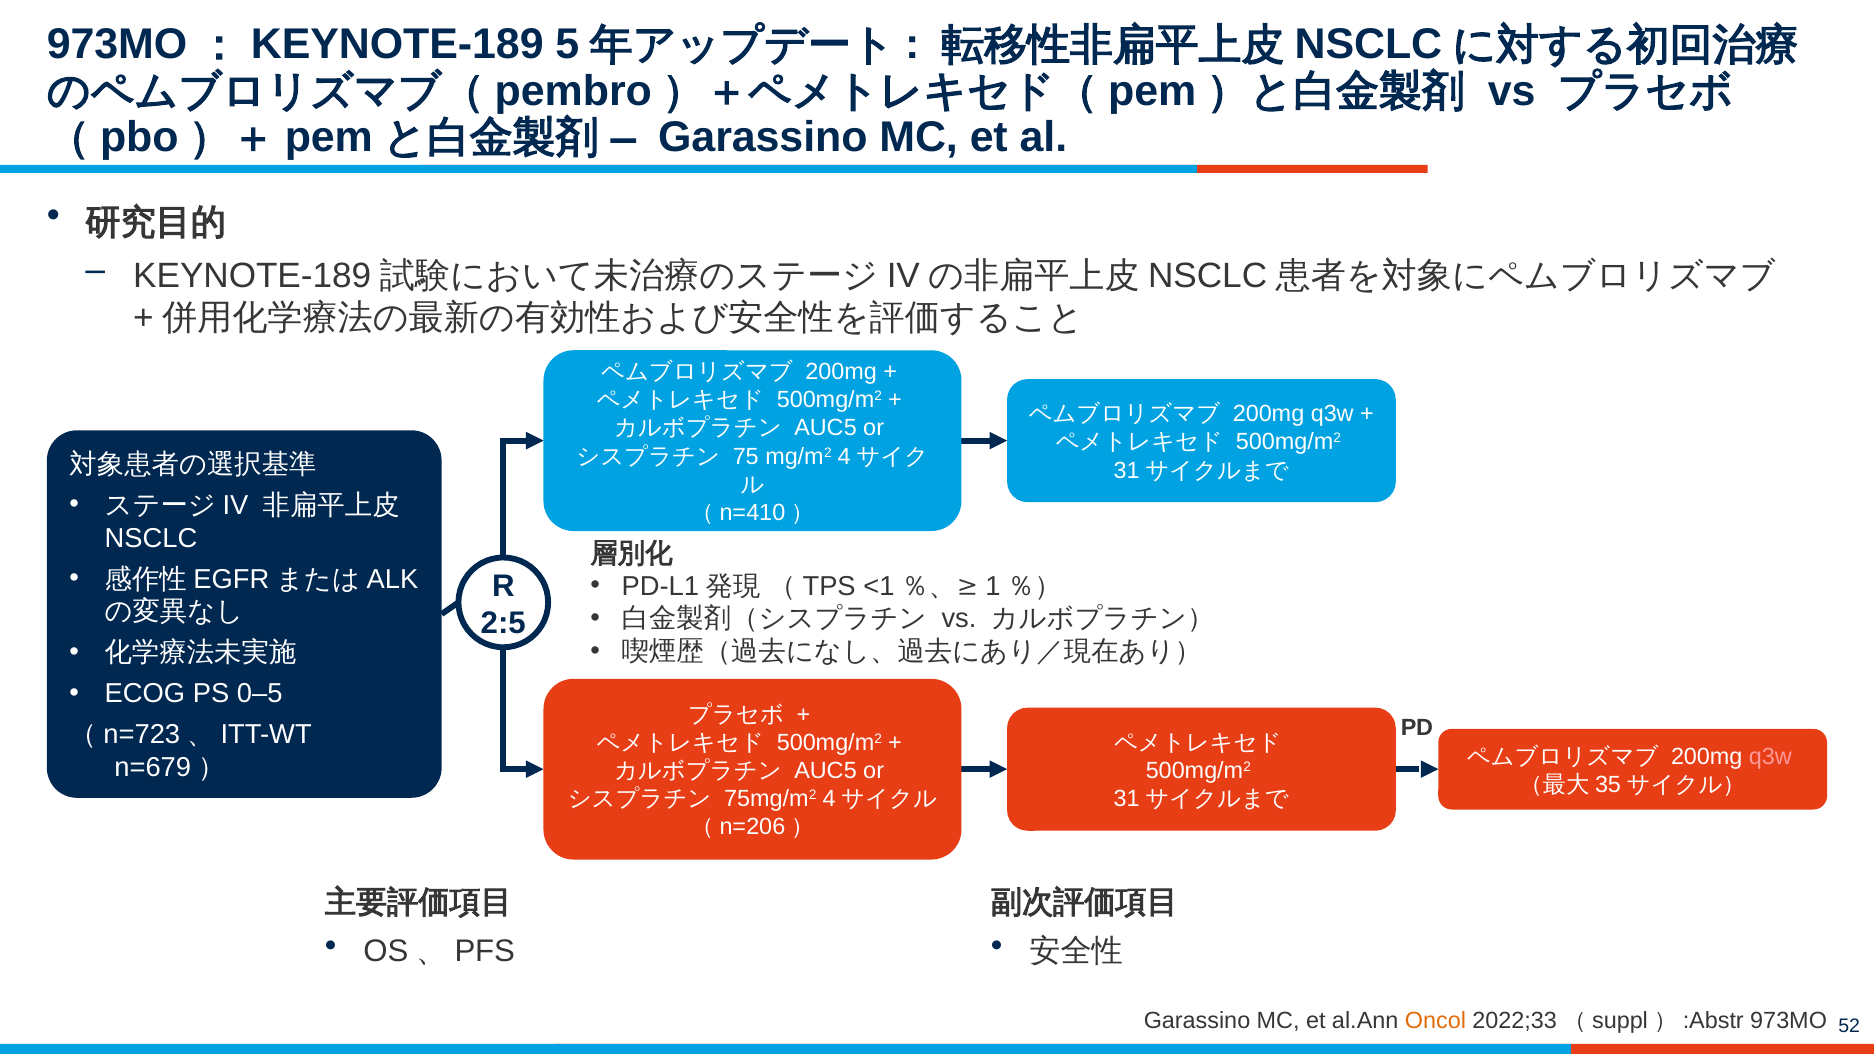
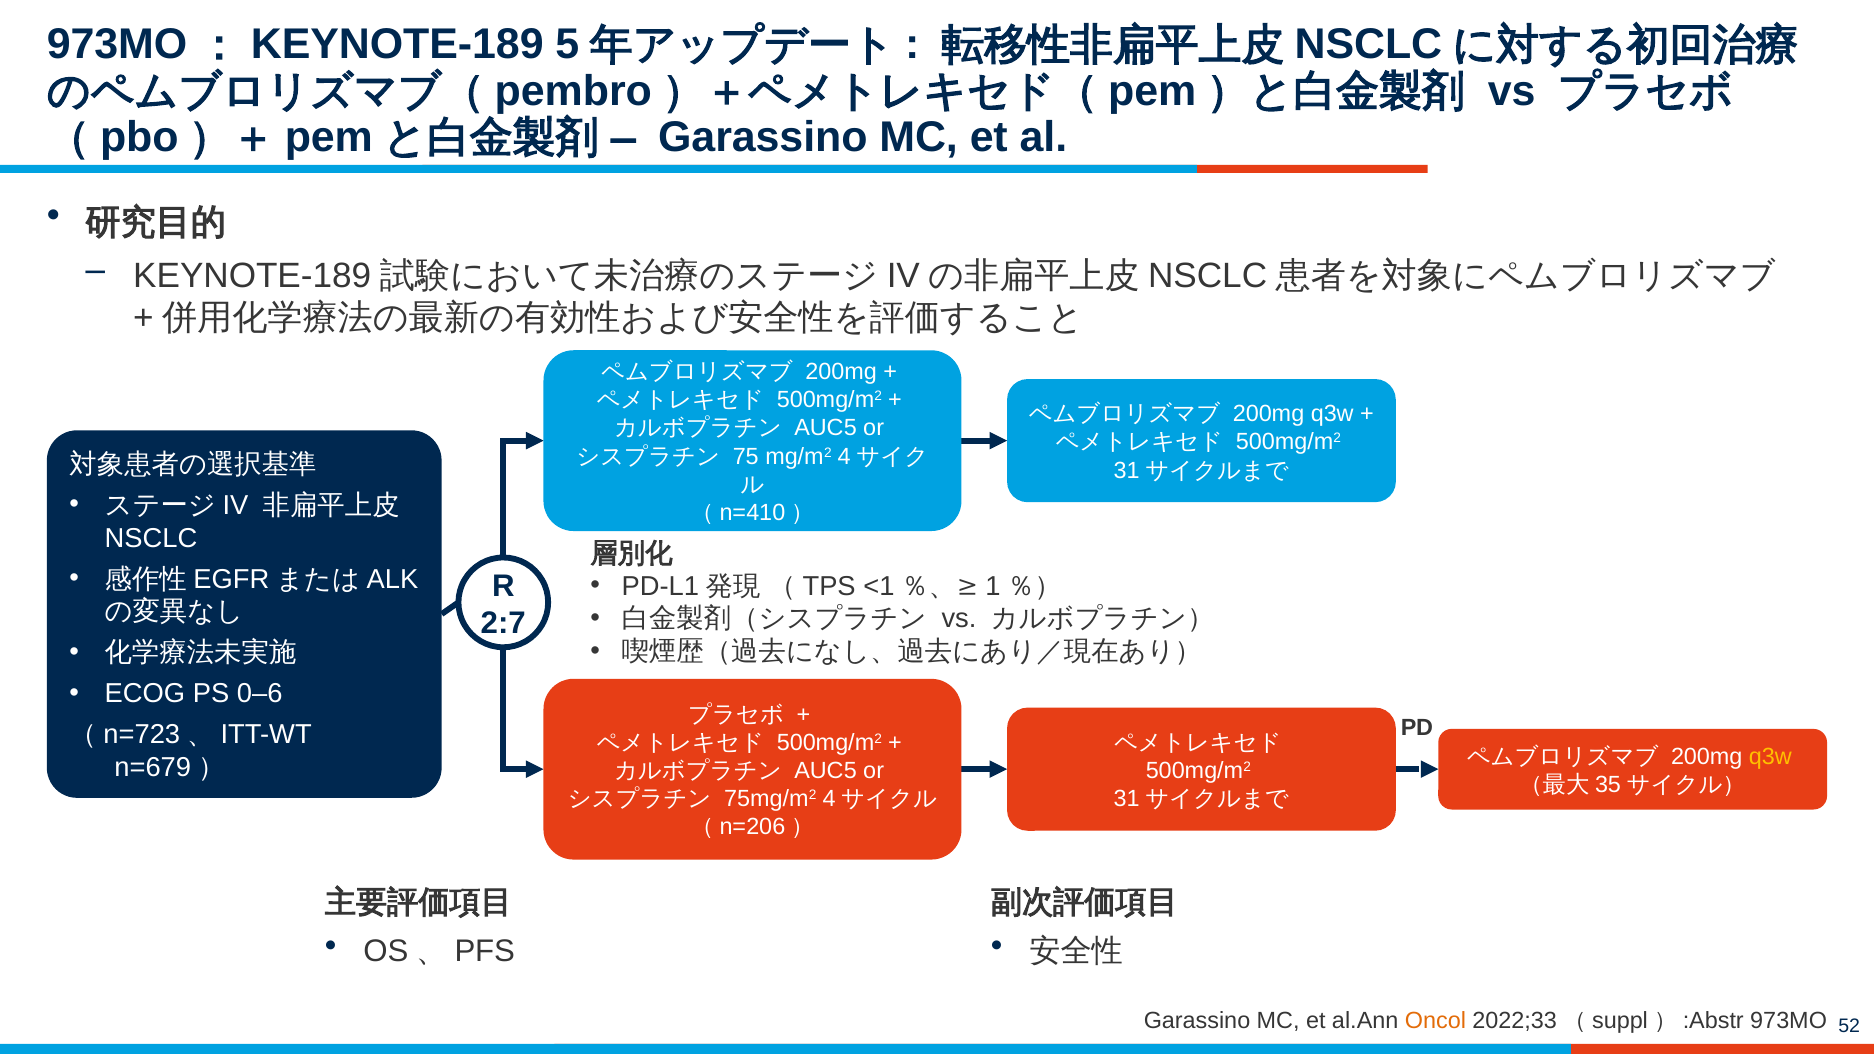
2:5: 2:5 -> 2:7
0–5: 0–5 -> 0–6
q3w at (1770, 757) colour: pink -> yellow
